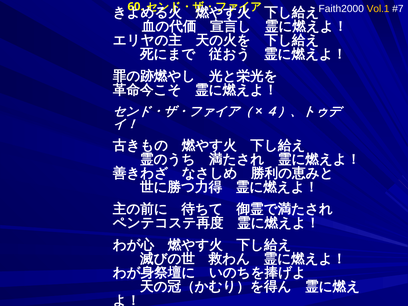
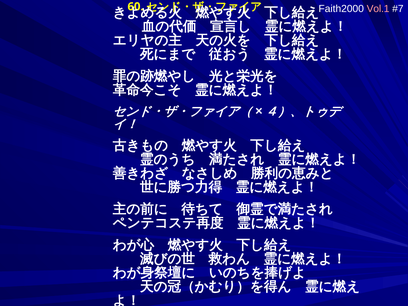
Vol.1 colour: yellow -> pink
